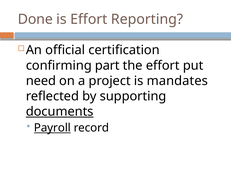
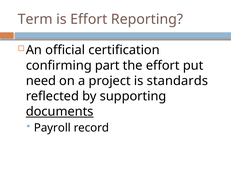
Done: Done -> Term
mandates: mandates -> standards
Payroll underline: present -> none
